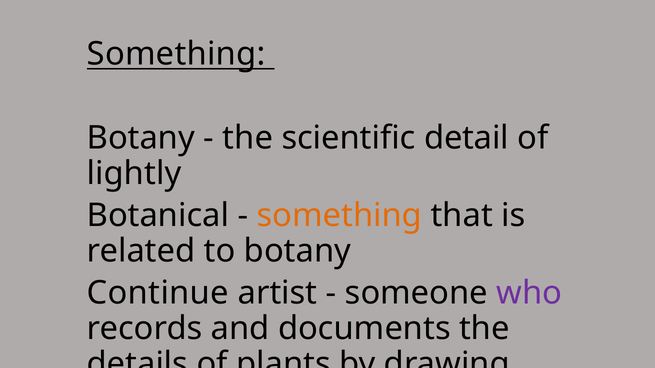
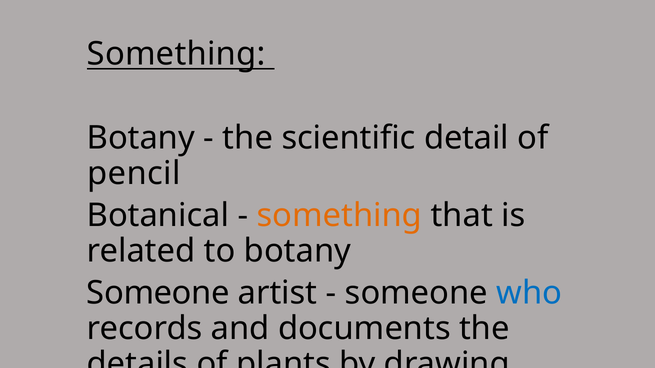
lightly: lightly -> pencil
Continue at (158, 293): Continue -> Someone
who colour: purple -> blue
